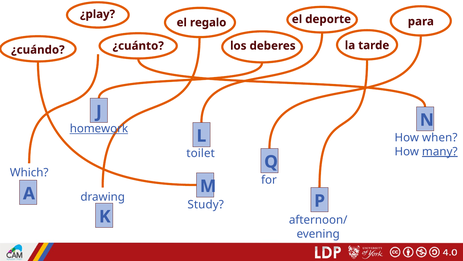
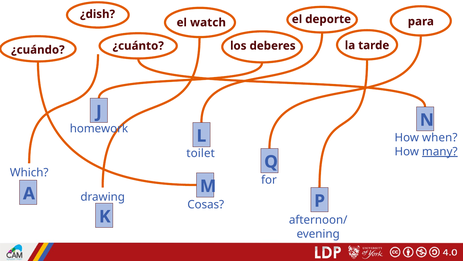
¿play: ¿play -> ¿dish
regalo: regalo -> watch
homework underline: present -> none
Study: Study -> Cosas
